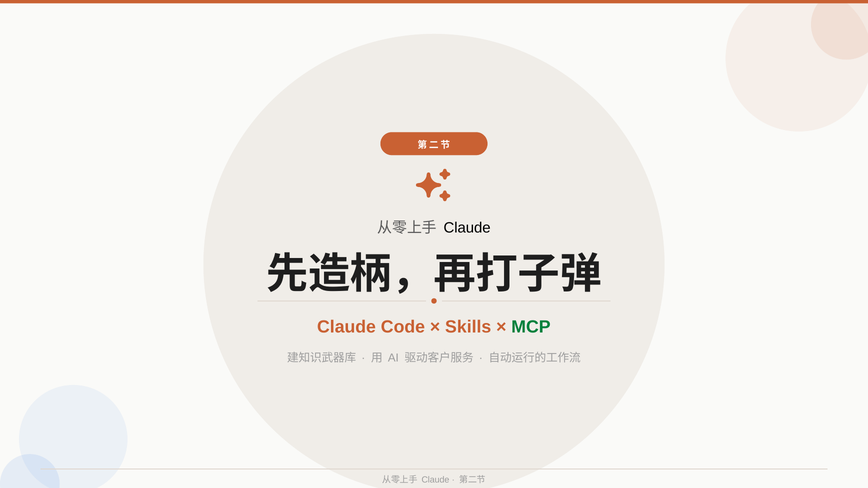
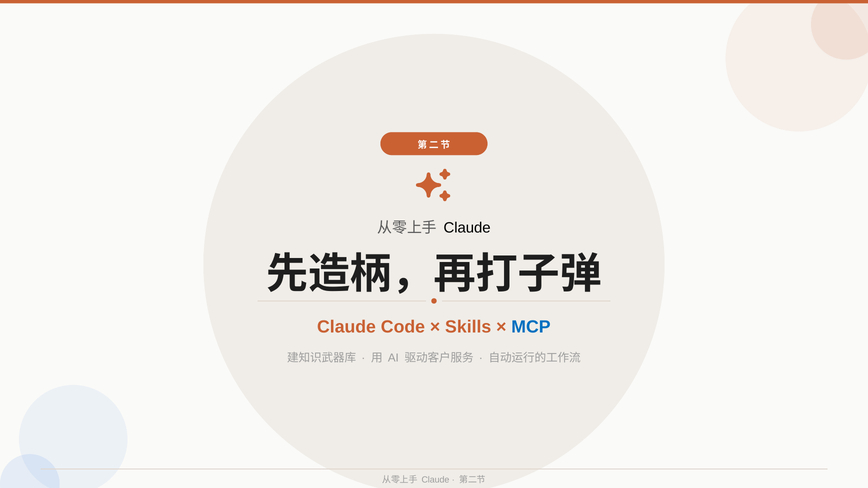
MCP colour: green -> blue
